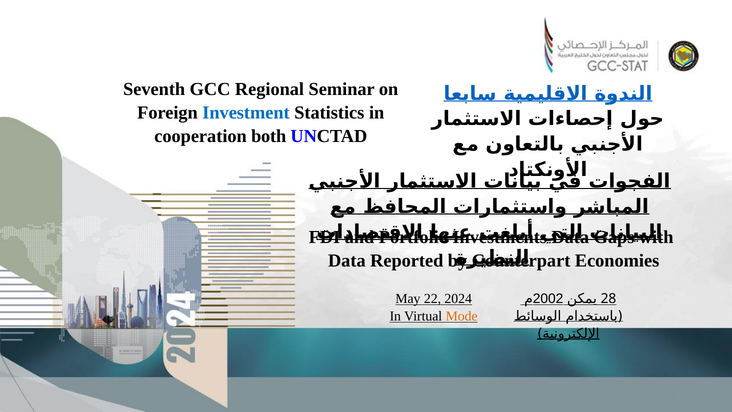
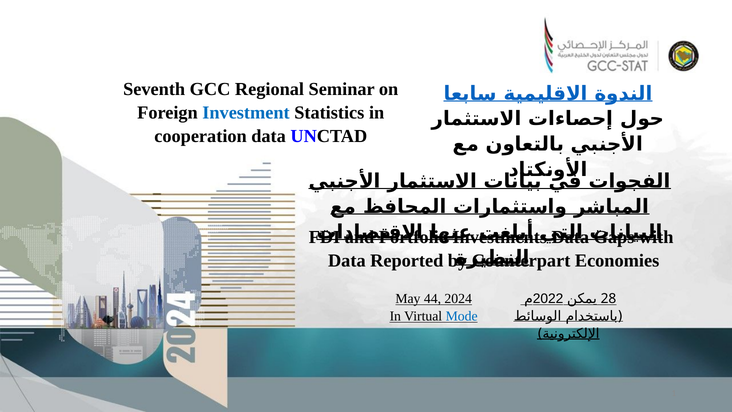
cooperation both: both -> data
2002: 2002 -> 2022
22: 22 -> 44
Mode colour: orange -> blue
